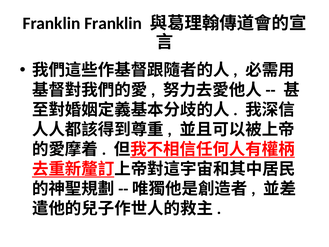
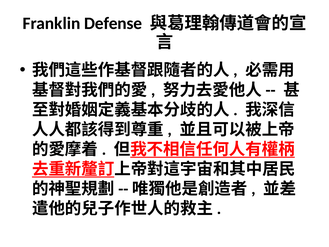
Franklin Franklin: Franklin -> Defense
